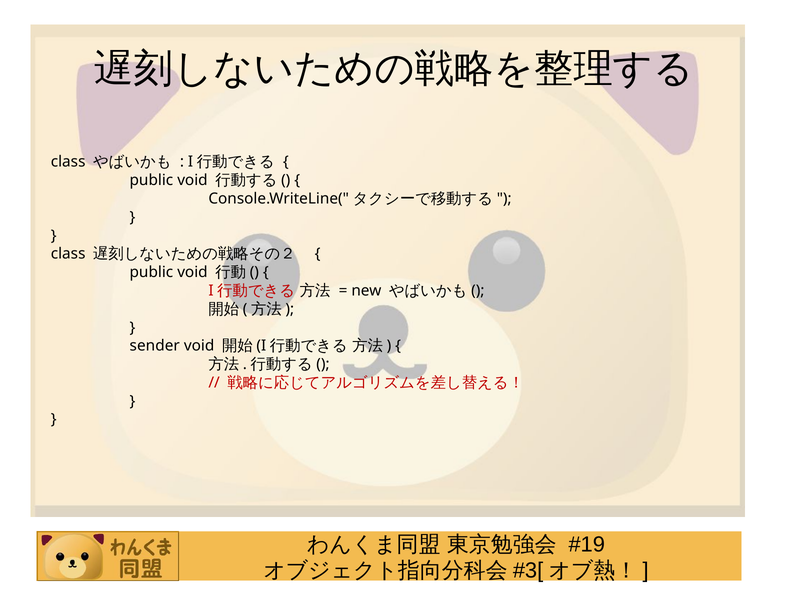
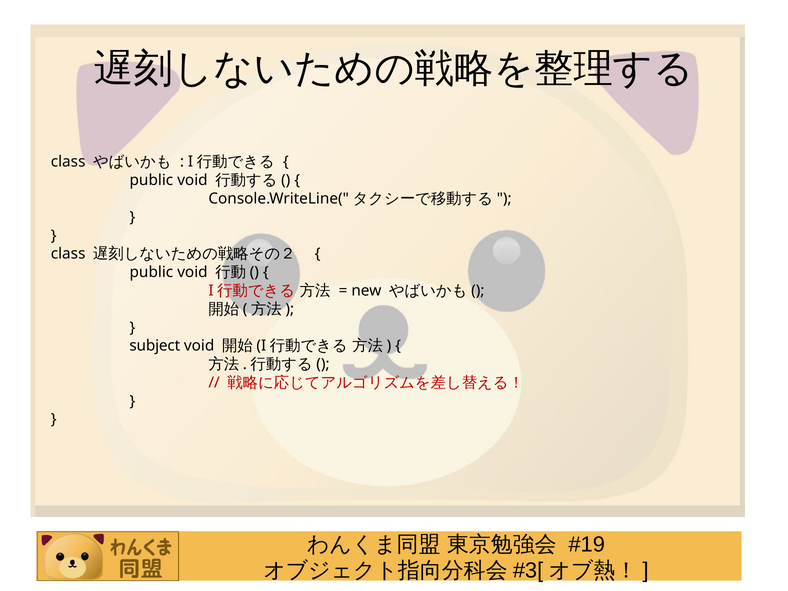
sender: sender -> subject
